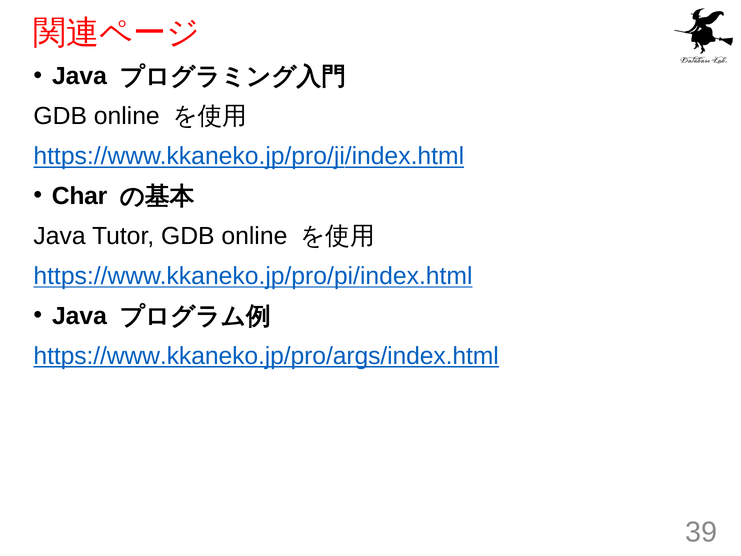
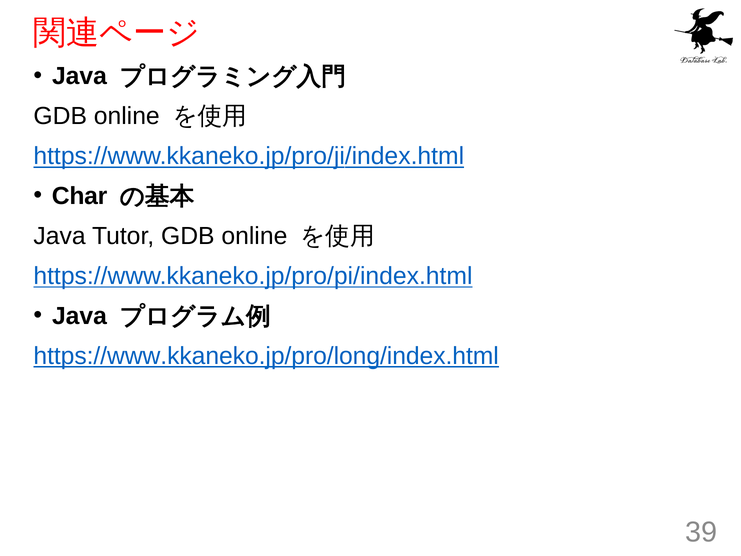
https://www.kkaneko.jp/pro/args/index.html: https://www.kkaneko.jp/pro/args/index.html -> https://www.kkaneko.jp/pro/long/index.html
